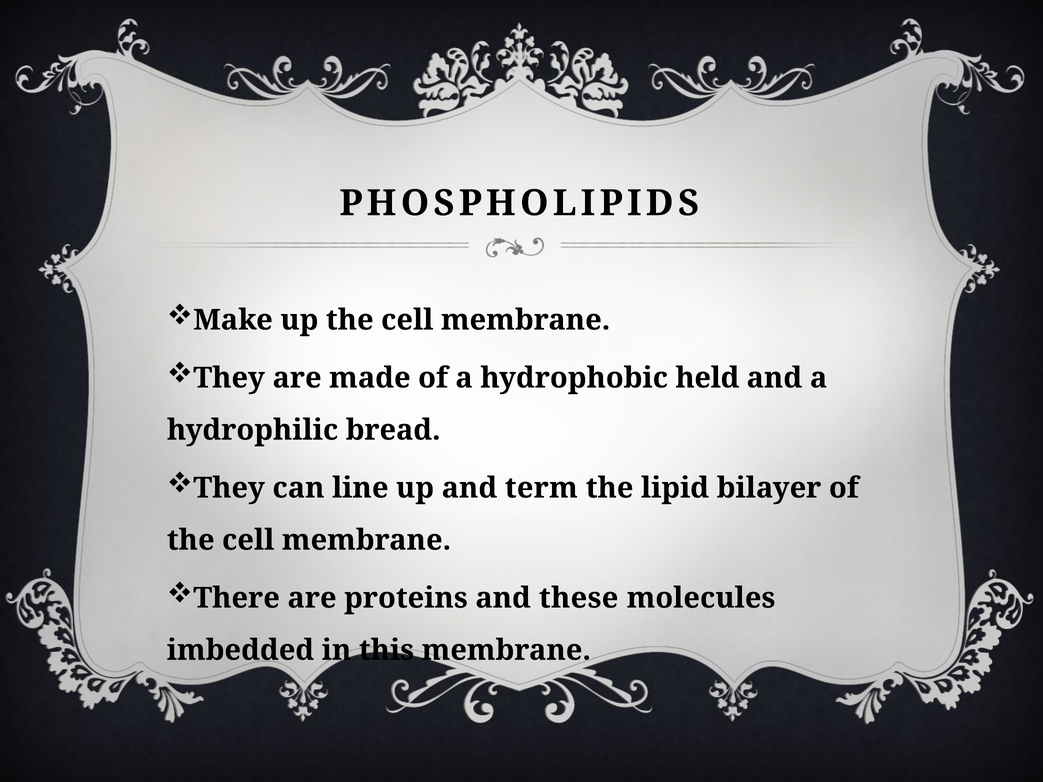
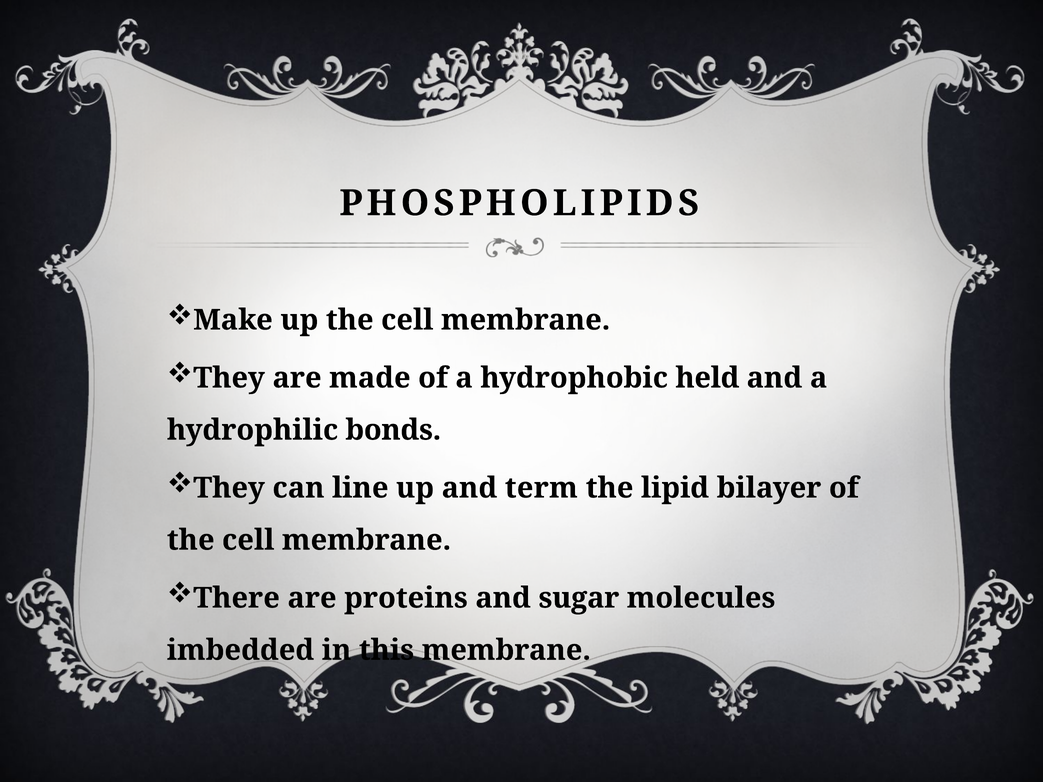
bread: bread -> bonds
these: these -> sugar
